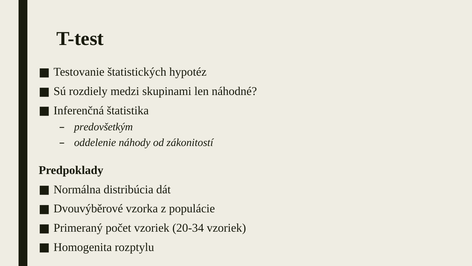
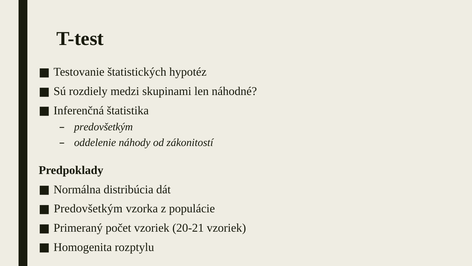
Dvouvýběrové at (88, 208): Dvouvýběrové -> Predovšetkým
20-34: 20-34 -> 20-21
